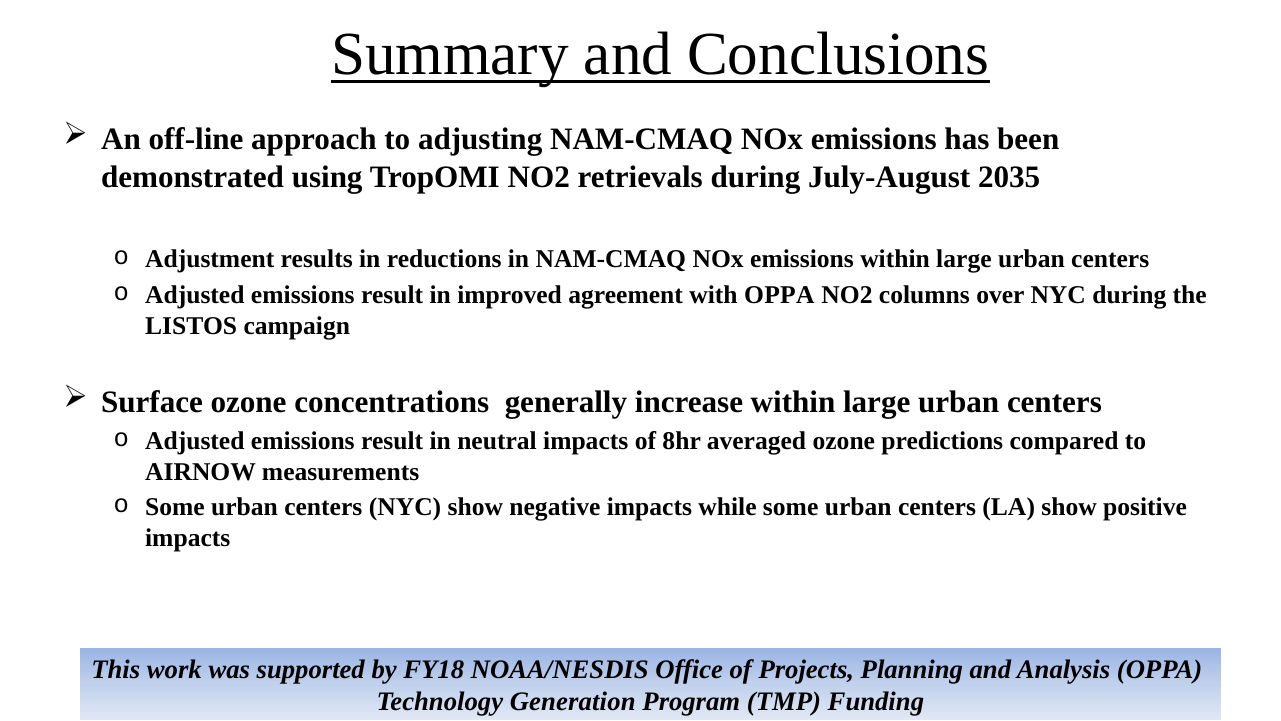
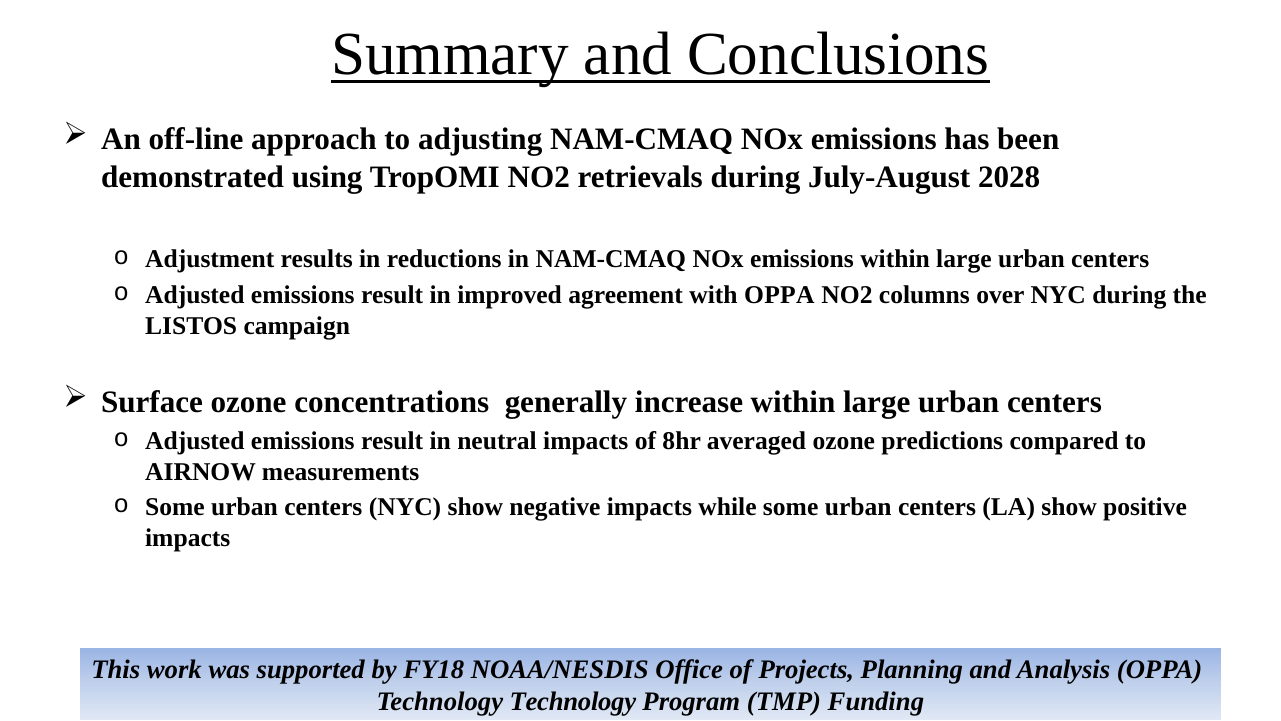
2035: 2035 -> 2028
Technology Generation: Generation -> Technology
